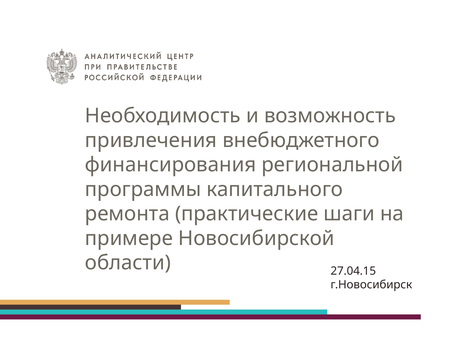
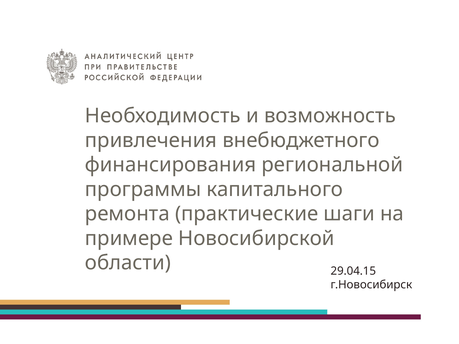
27.04.15: 27.04.15 -> 29.04.15
